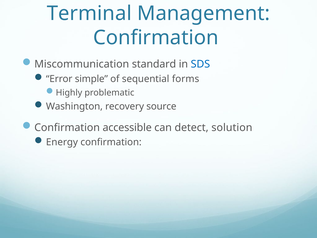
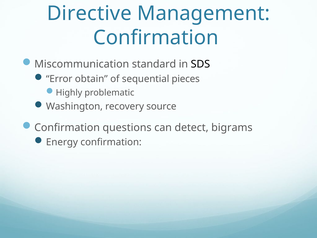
Terminal: Terminal -> Directive
SDS colour: blue -> black
simple: simple -> obtain
forms: forms -> pieces
accessible: accessible -> questions
solution: solution -> bigrams
